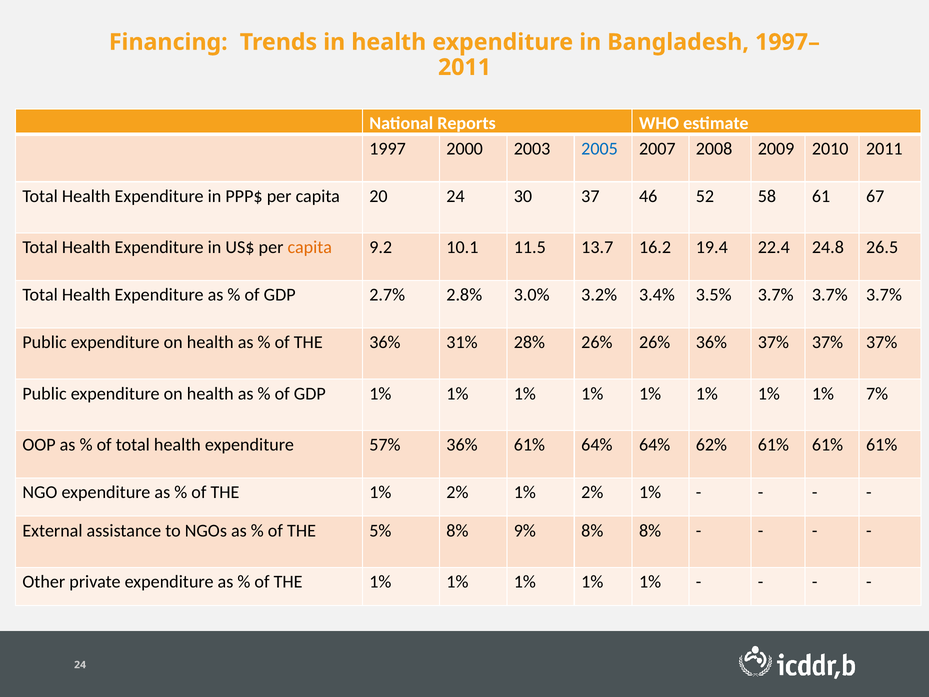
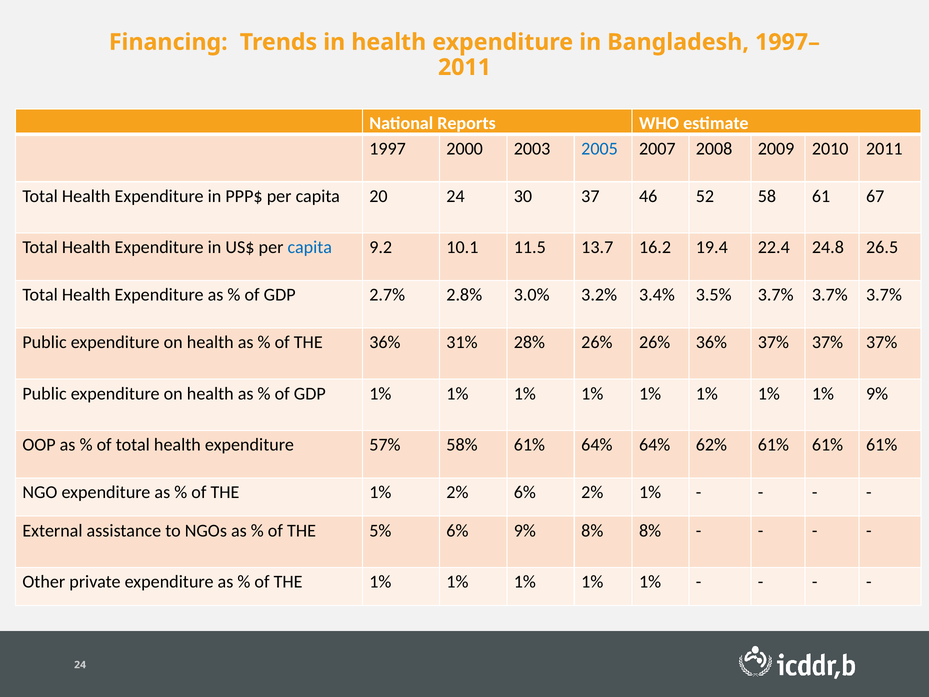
capita at (310, 247) colour: orange -> blue
1% 7%: 7% -> 9%
57% 36%: 36% -> 58%
THE 1% 2% 1%: 1% -> 6%
5% 8%: 8% -> 6%
